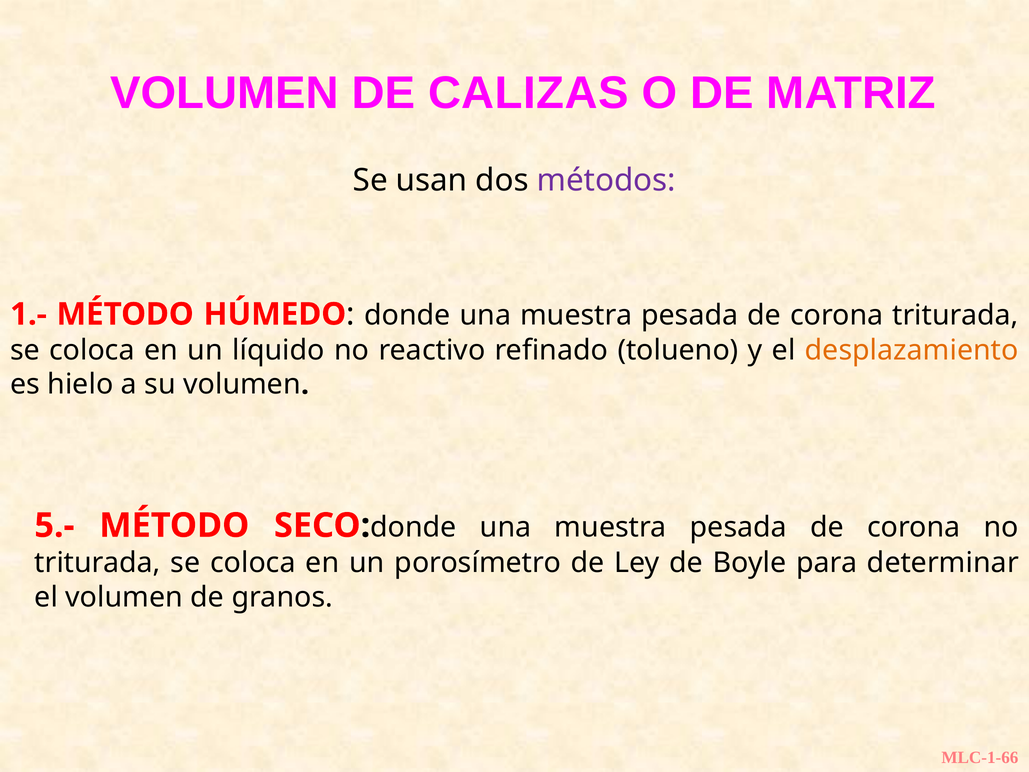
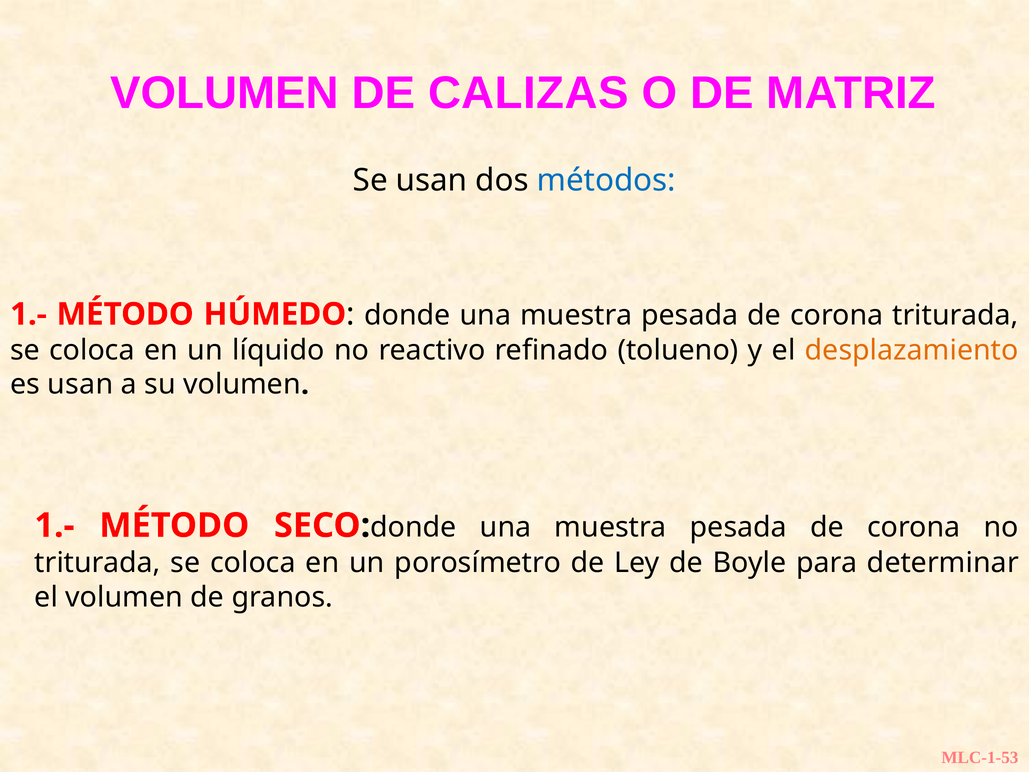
métodos colour: purple -> blue
es hielo: hielo -> usan
5.- at (54, 525): 5.- -> 1.-
MLC-1-66: MLC-1-66 -> MLC-1-53
